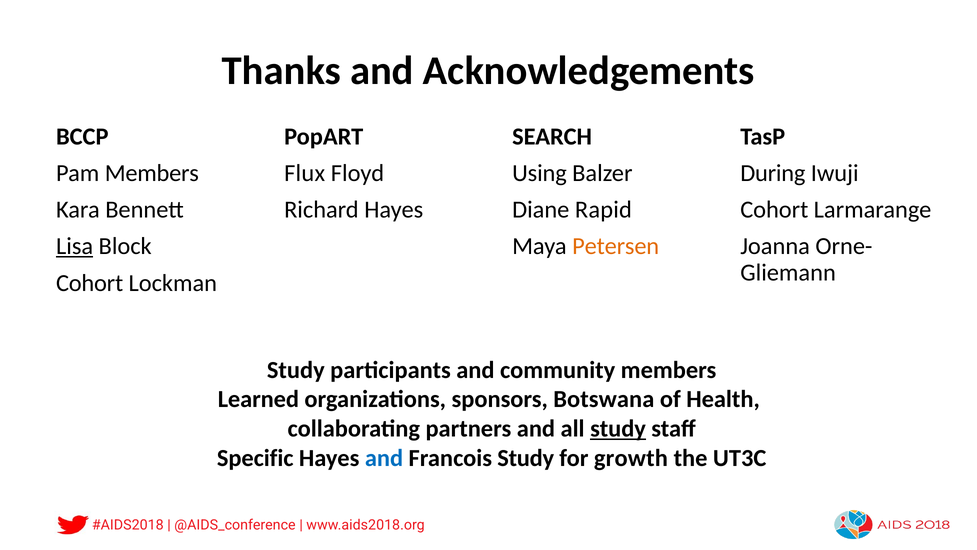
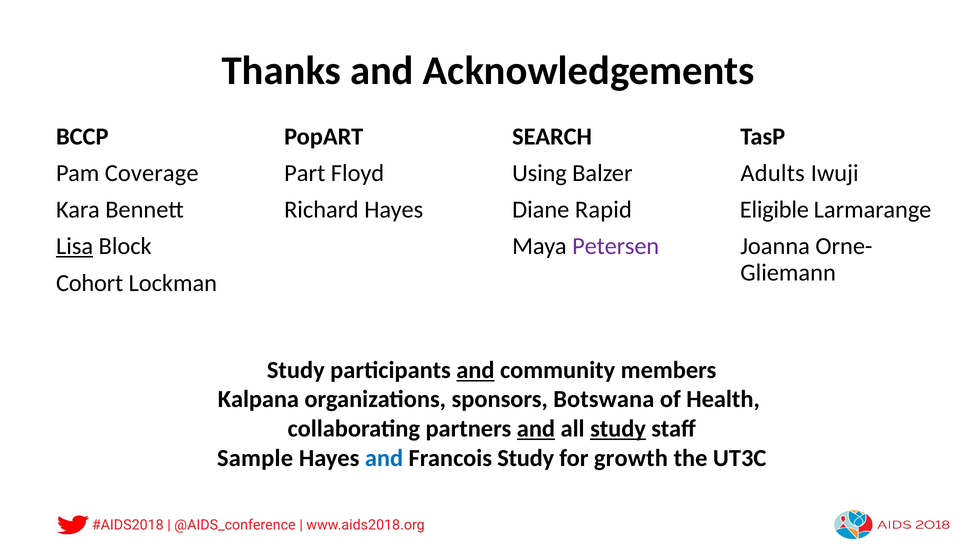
Pam Members: Members -> Coverage
Flux: Flux -> Part
During: During -> Adults
Cohort at (774, 210): Cohort -> Eligible
Petersen colour: orange -> purple
and at (475, 370) underline: none -> present
Learned: Learned -> Kalpana
and at (536, 428) underline: none -> present
Specific: Specific -> Sample
